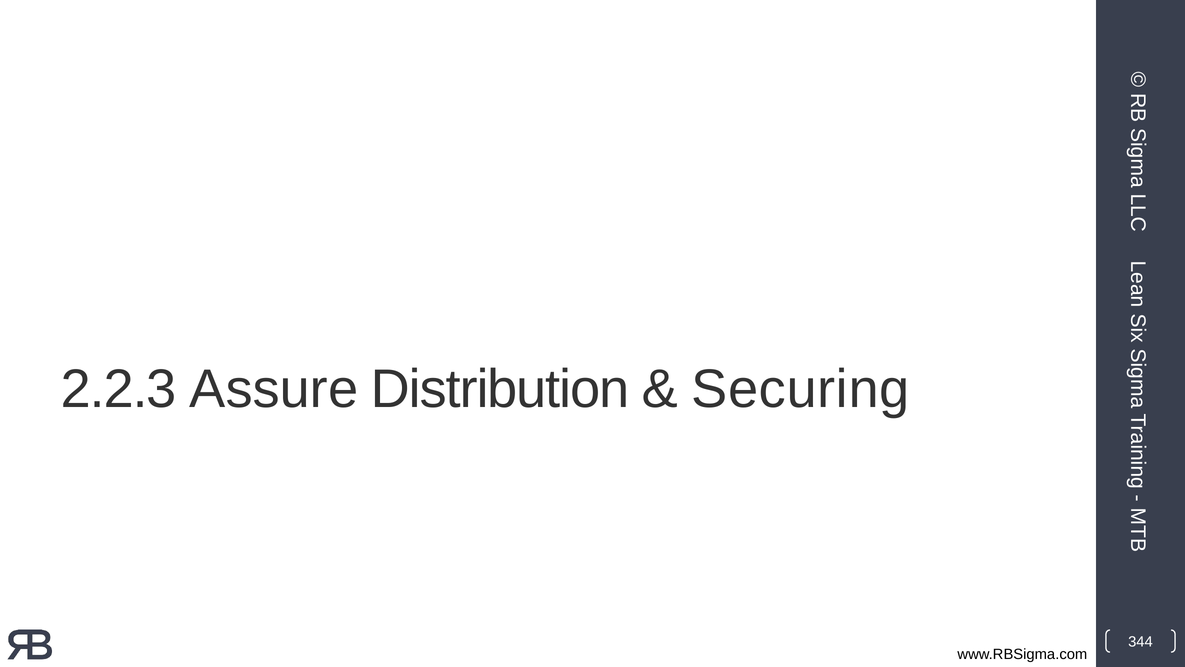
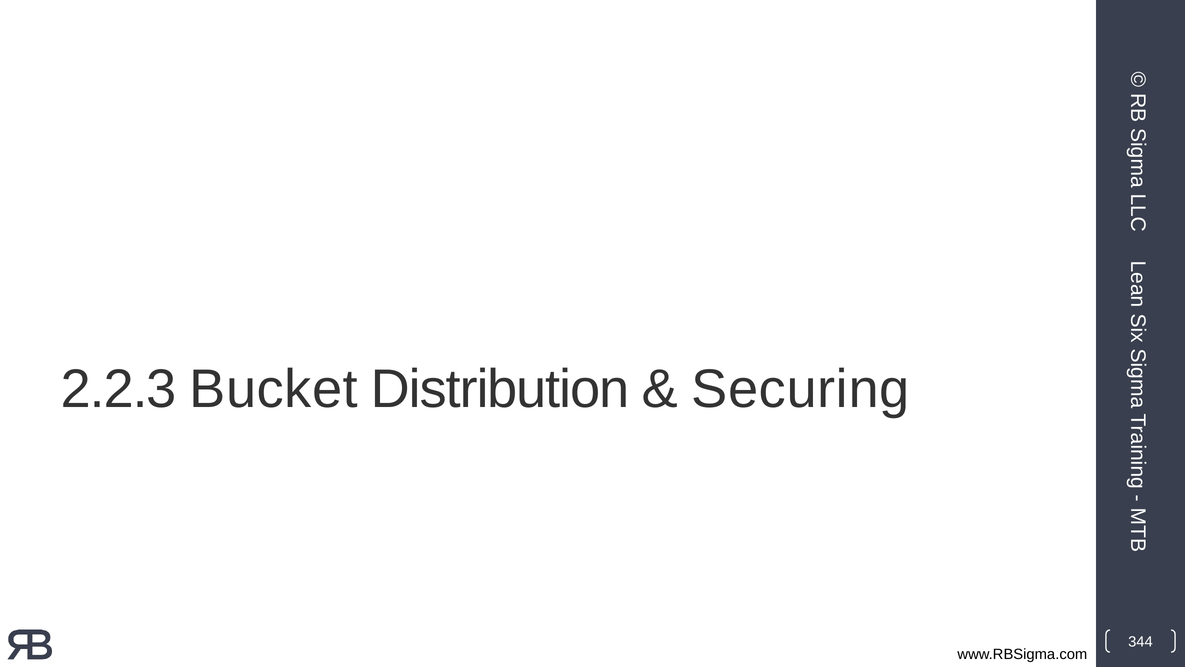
Assure: Assure -> Bucket
